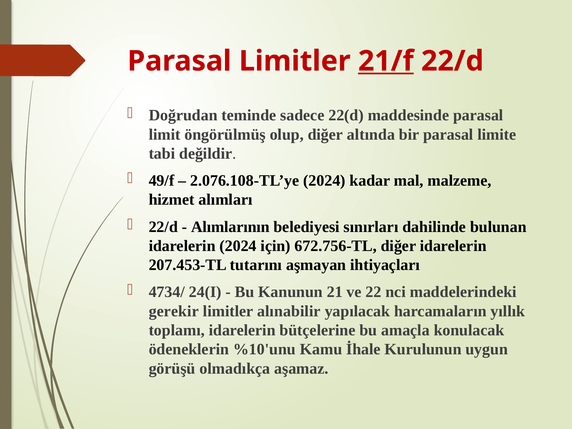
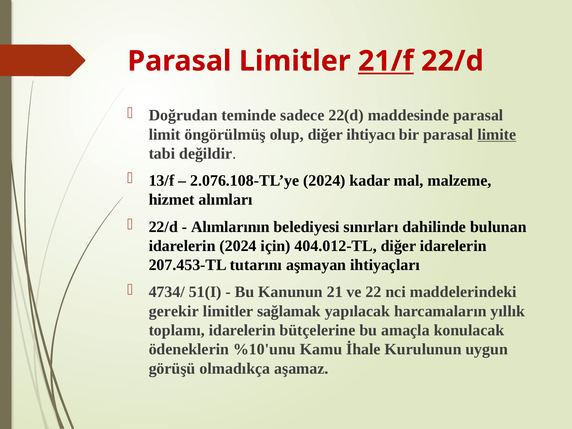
altında: altında -> ihtiyacı
limite underline: none -> present
49/f: 49/f -> 13/f
672.756-TL: 672.756-TL -> 404.012-TL
24(I: 24(I -> 51(I
alınabilir: alınabilir -> sağlamak
